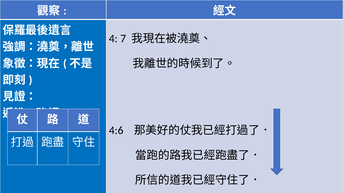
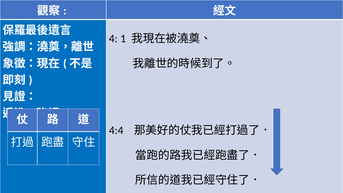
7: 7 -> 1
4:6: 4:6 -> 4:4
